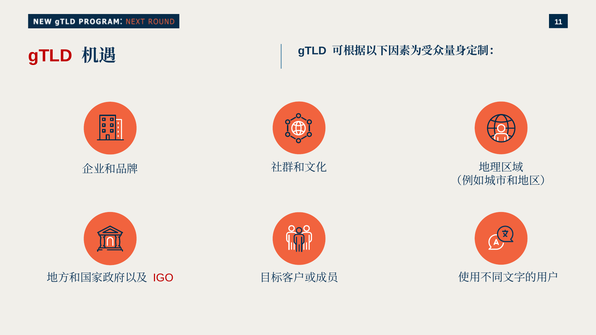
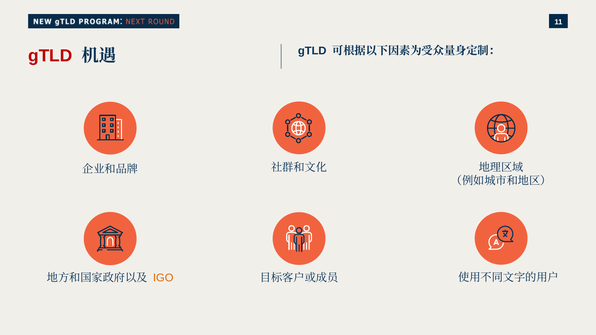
IGO colour: red -> orange
